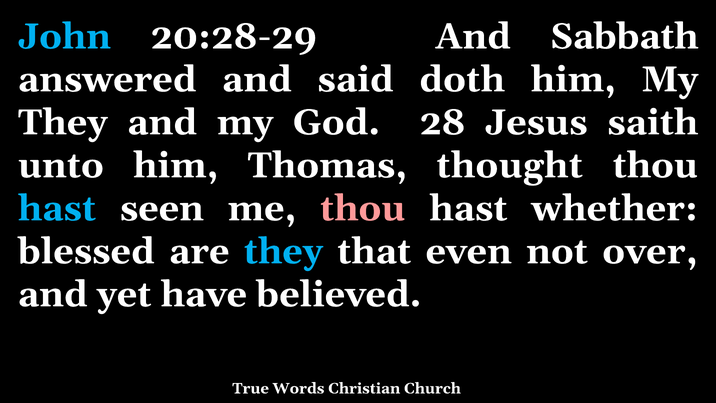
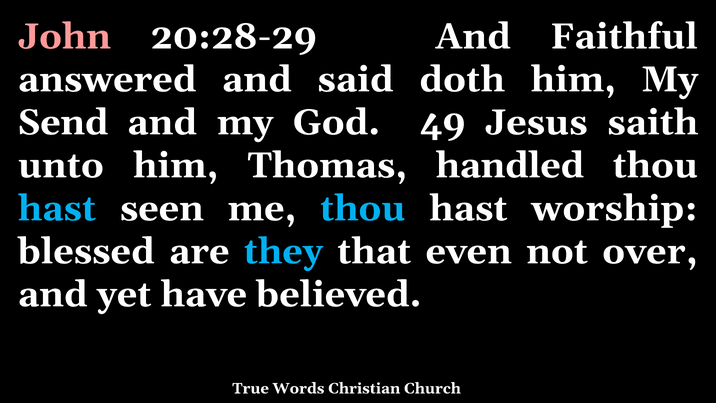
John colour: light blue -> pink
Sabbath: Sabbath -> Faithful
They at (63, 122): They -> Send
28: 28 -> 49
thought: thought -> handled
thou at (363, 208) colour: pink -> light blue
whether: whether -> worship
